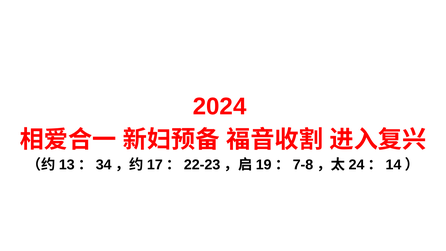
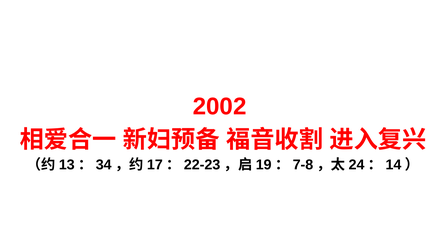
2024: 2024 -> 2002
